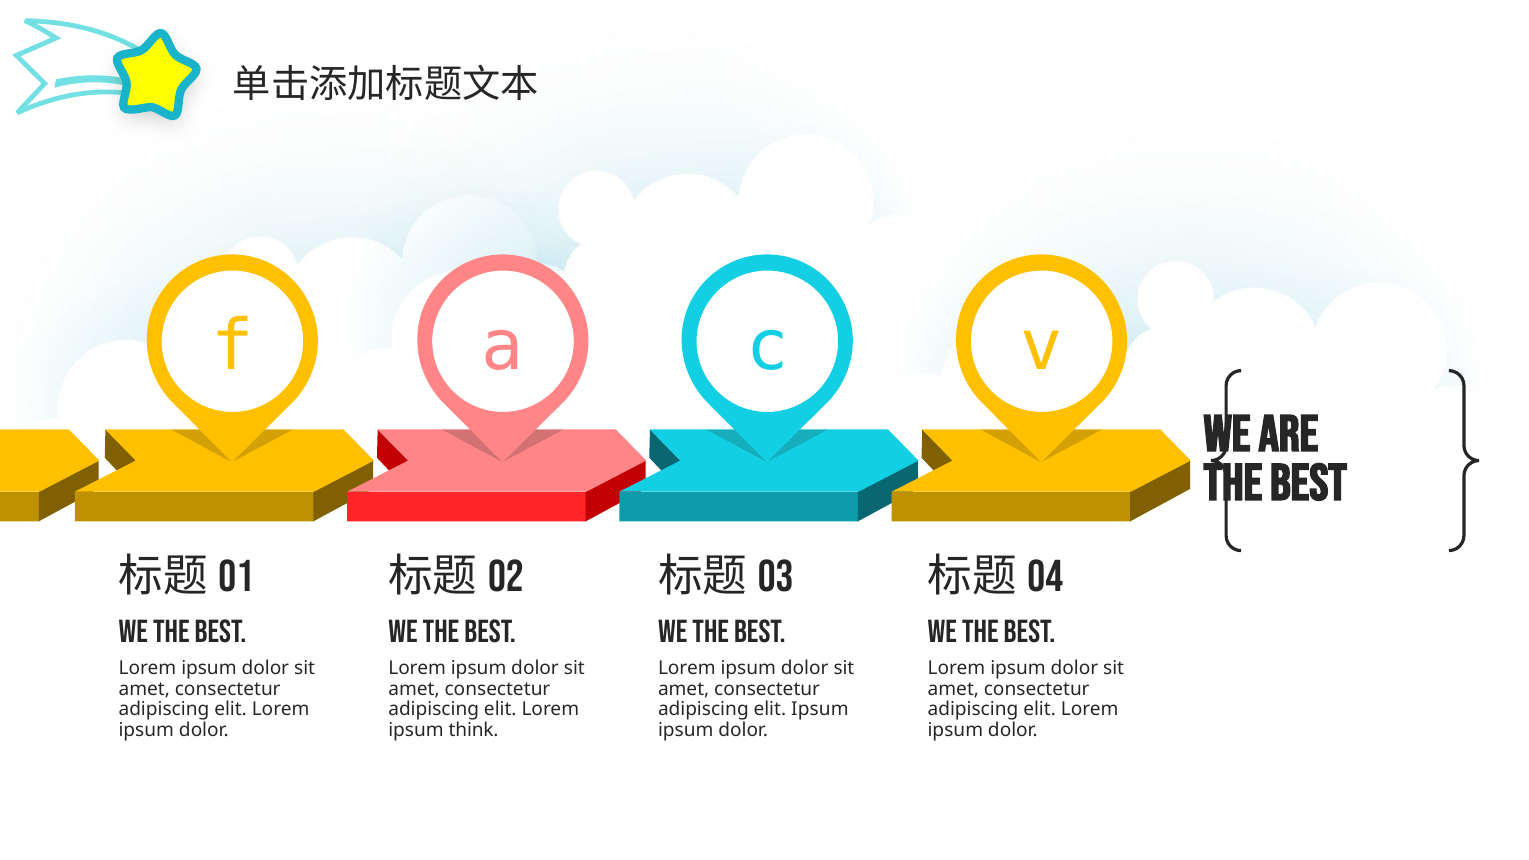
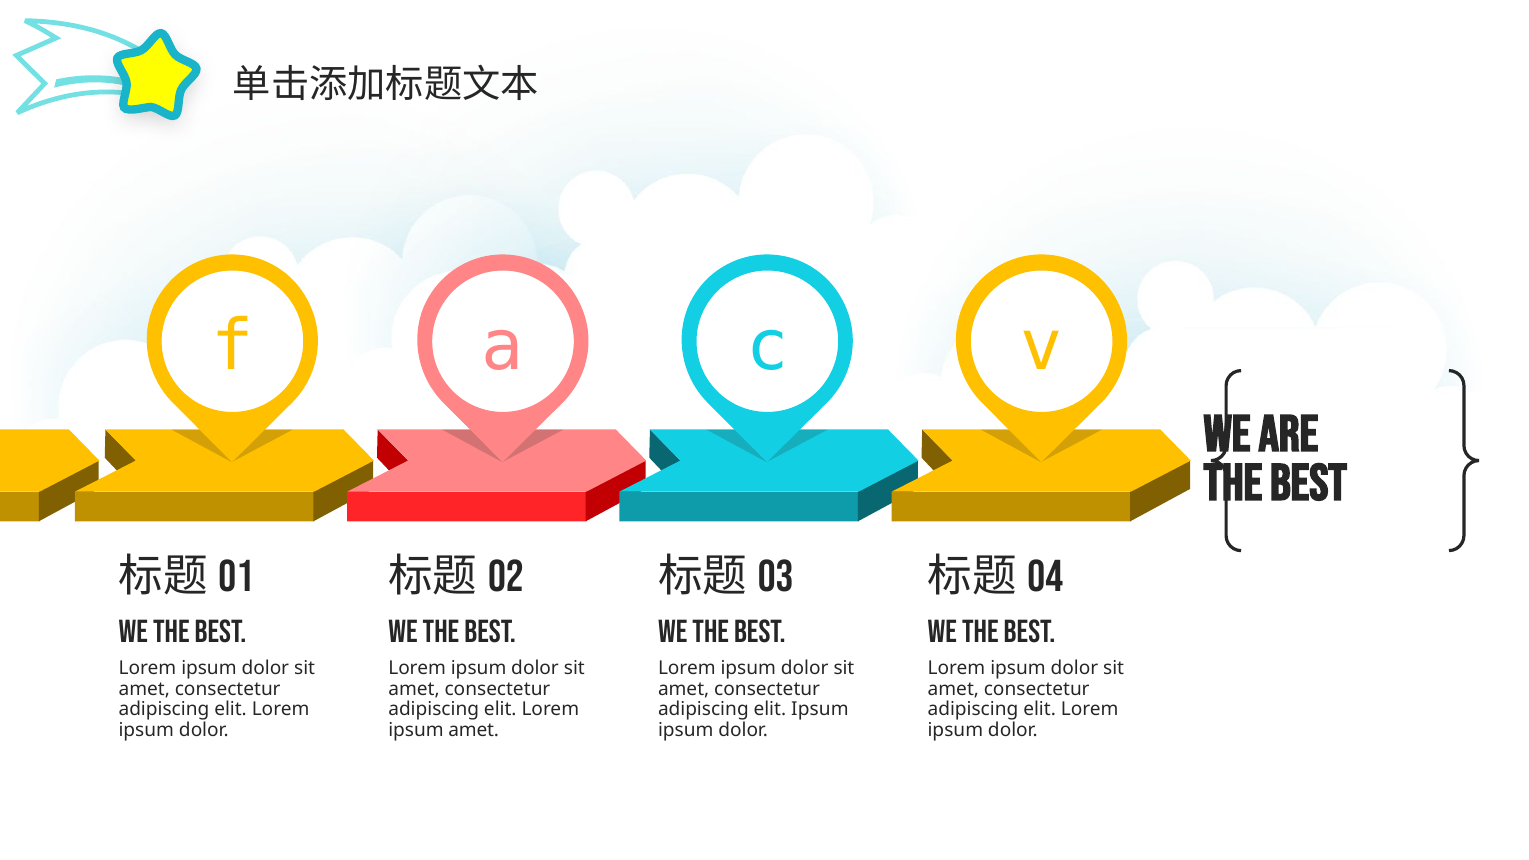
ipsum think: think -> amet
